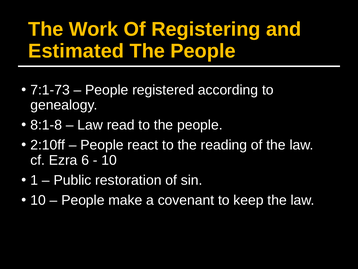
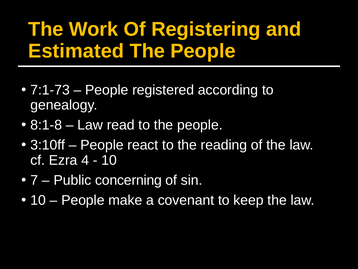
2:10ff: 2:10ff -> 3:10ff
6: 6 -> 4
1: 1 -> 7
restoration: restoration -> concerning
